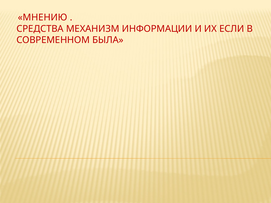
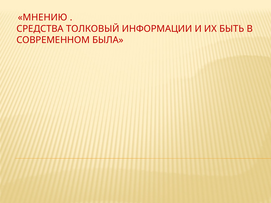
МЕХАНИЗМ: МЕХАНИЗМ -> ТОЛКОВЫЙ
ЕСЛИ: ЕСЛИ -> БЫТЬ
